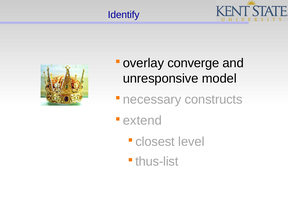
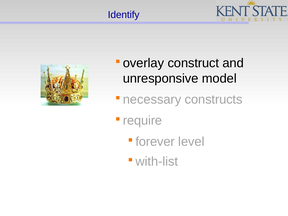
converge: converge -> construct
extend: extend -> require
closest: closest -> forever
thus-list: thus-list -> with-list
